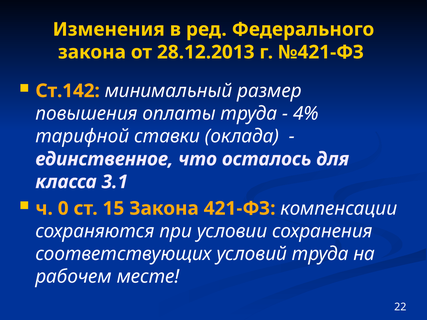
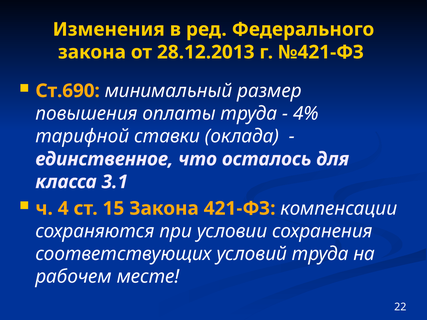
Ст.142: Ст.142 -> Ст.690
0: 0 -> 4
